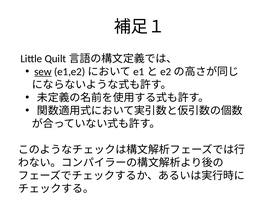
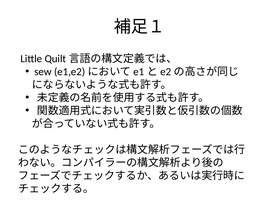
sew underline: present -> none
